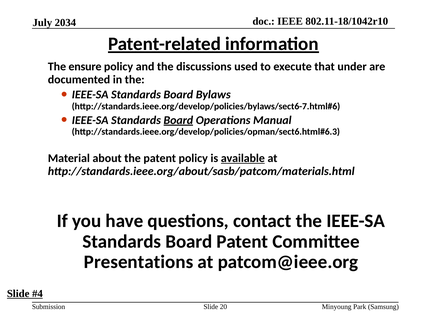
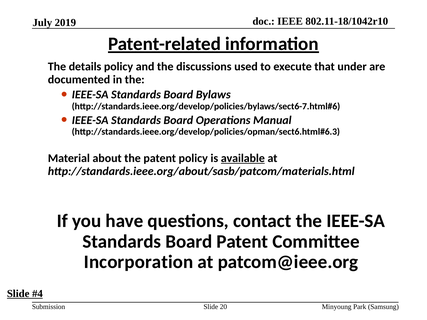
2034: 2034 -> 2019
ensure: ensure -> details
Board at (178, 120) underline: present -> none
Presentations: Presentations -> Incorporation
